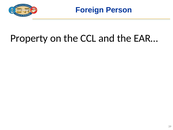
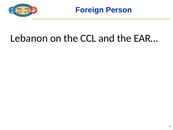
Property: Property -> Lebanon
